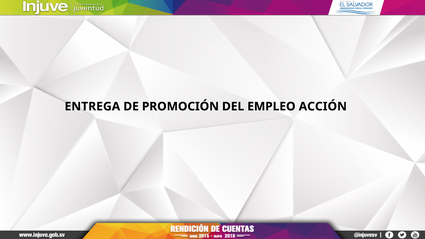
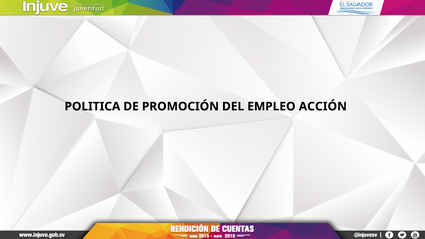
ENTREGA: ENTREGA -> POLITICA
